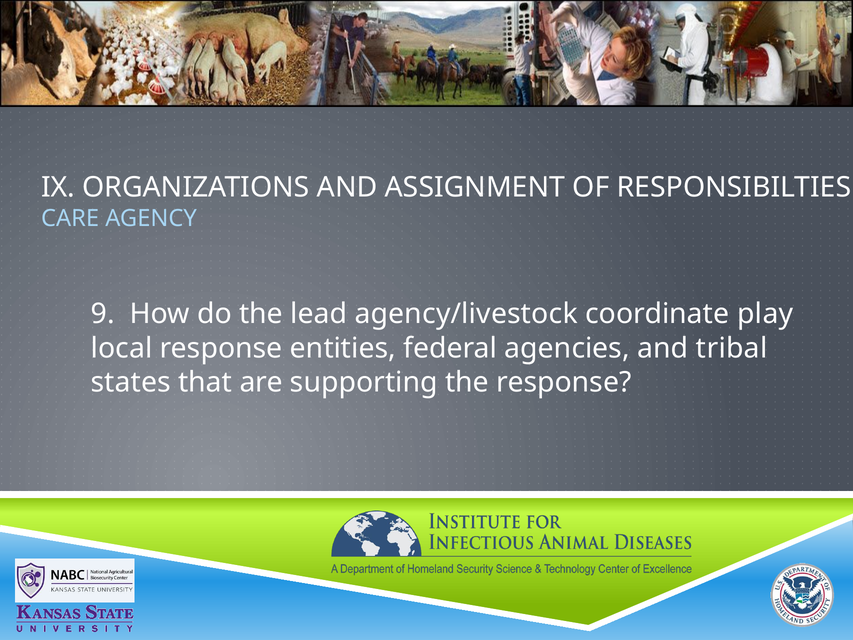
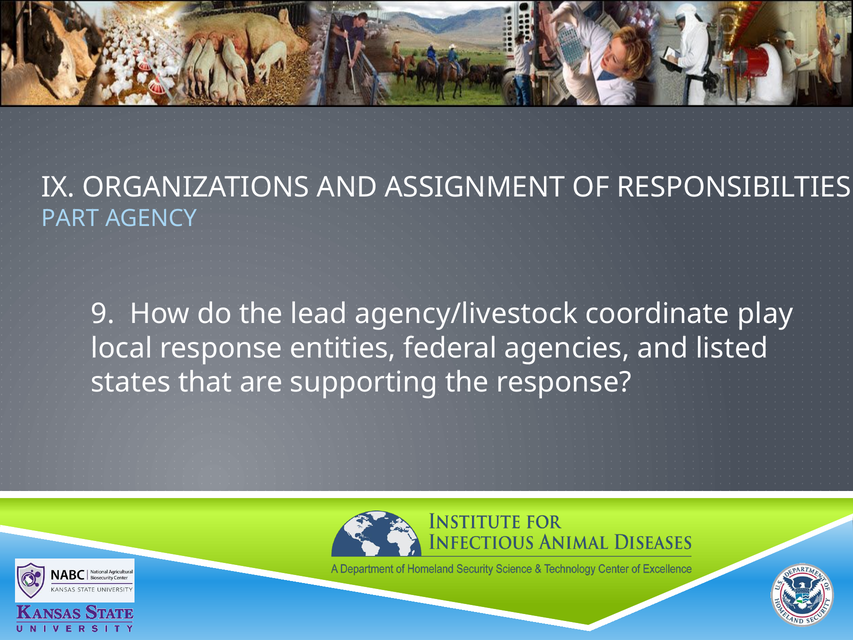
CARE: CARE -> PART
tribal: tribal -> listed
